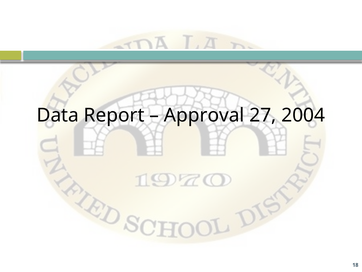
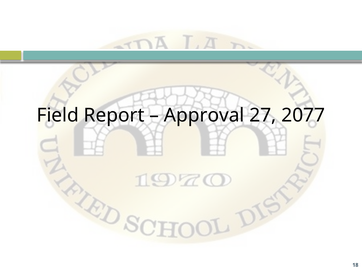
Data: Data -> Field
2004: 2004 -> 2077
